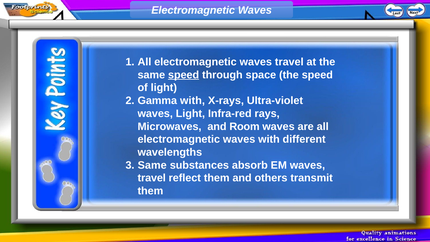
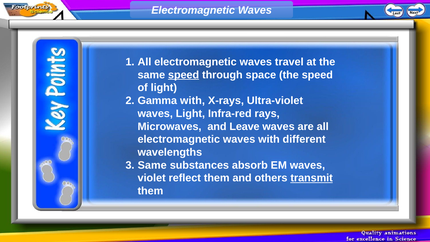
Room: Room -> Leave
travel at (152, 178): travel -> violet
transmit underline: none -> present
